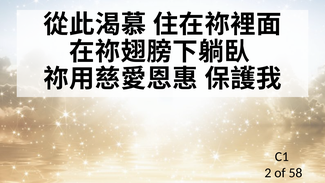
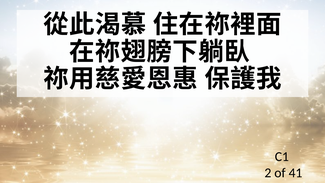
58: 58 -> 41
